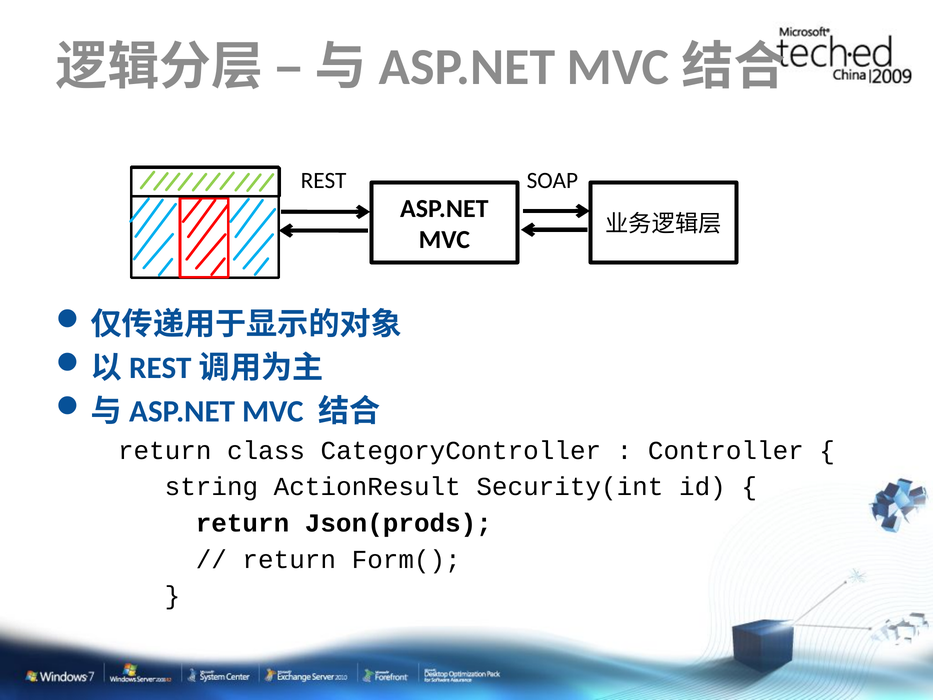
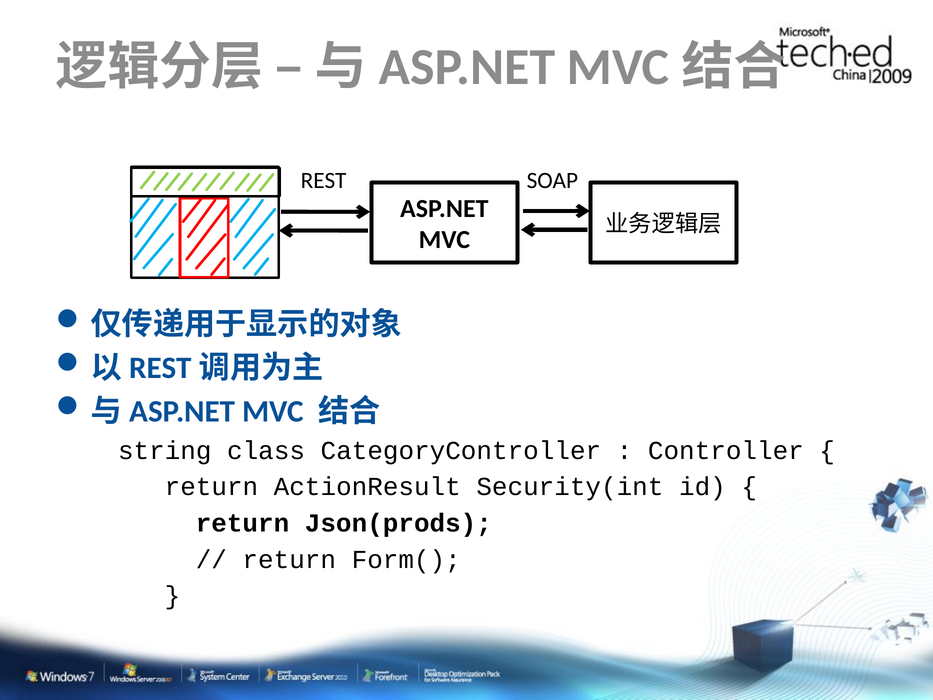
return at (165, 450): return -> string
string at (211, 487): string -> return
